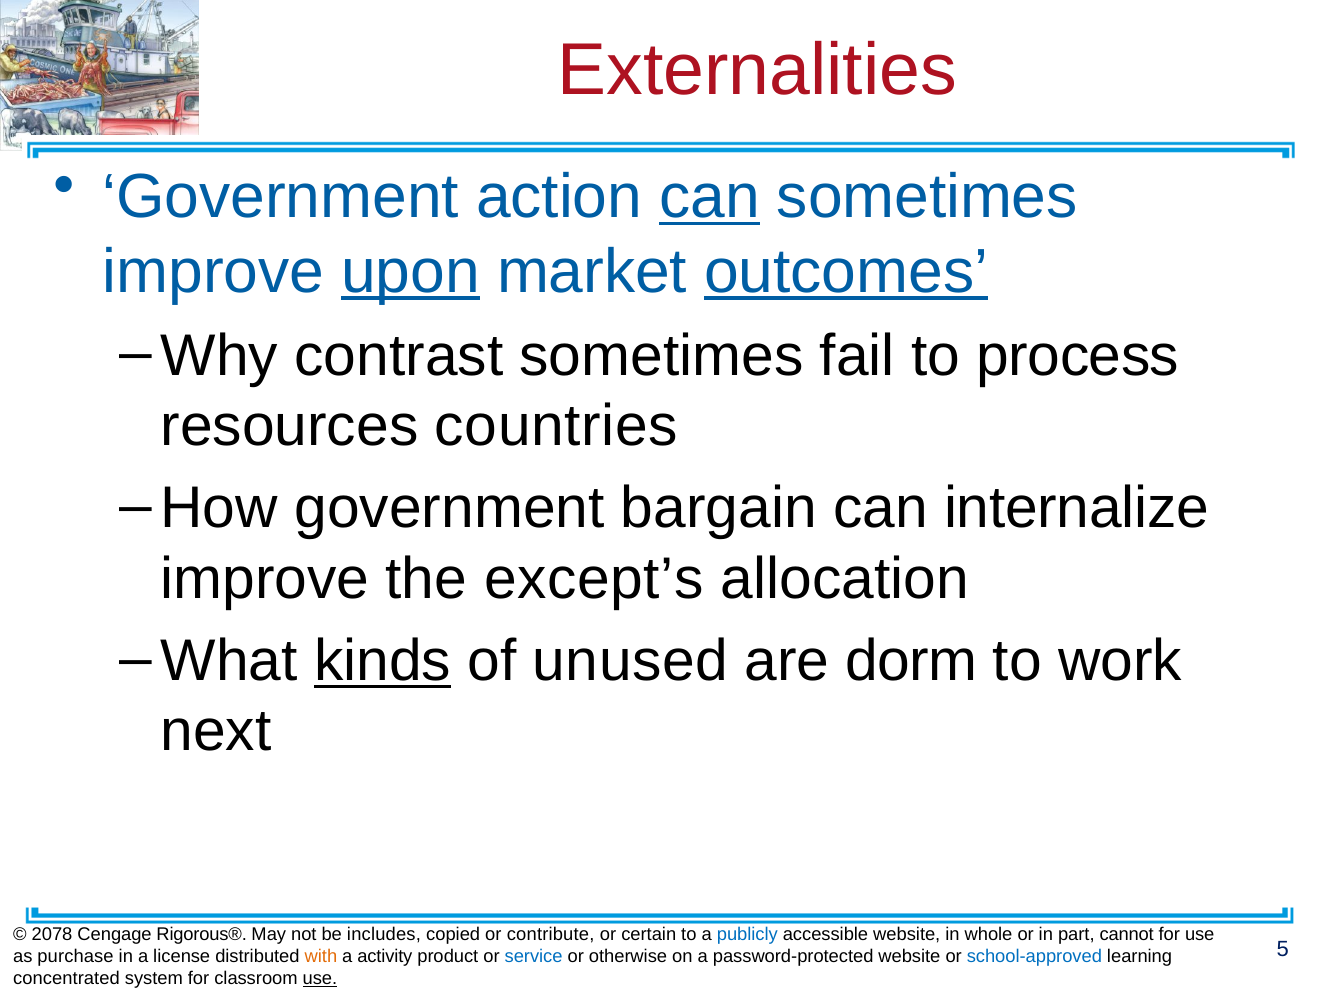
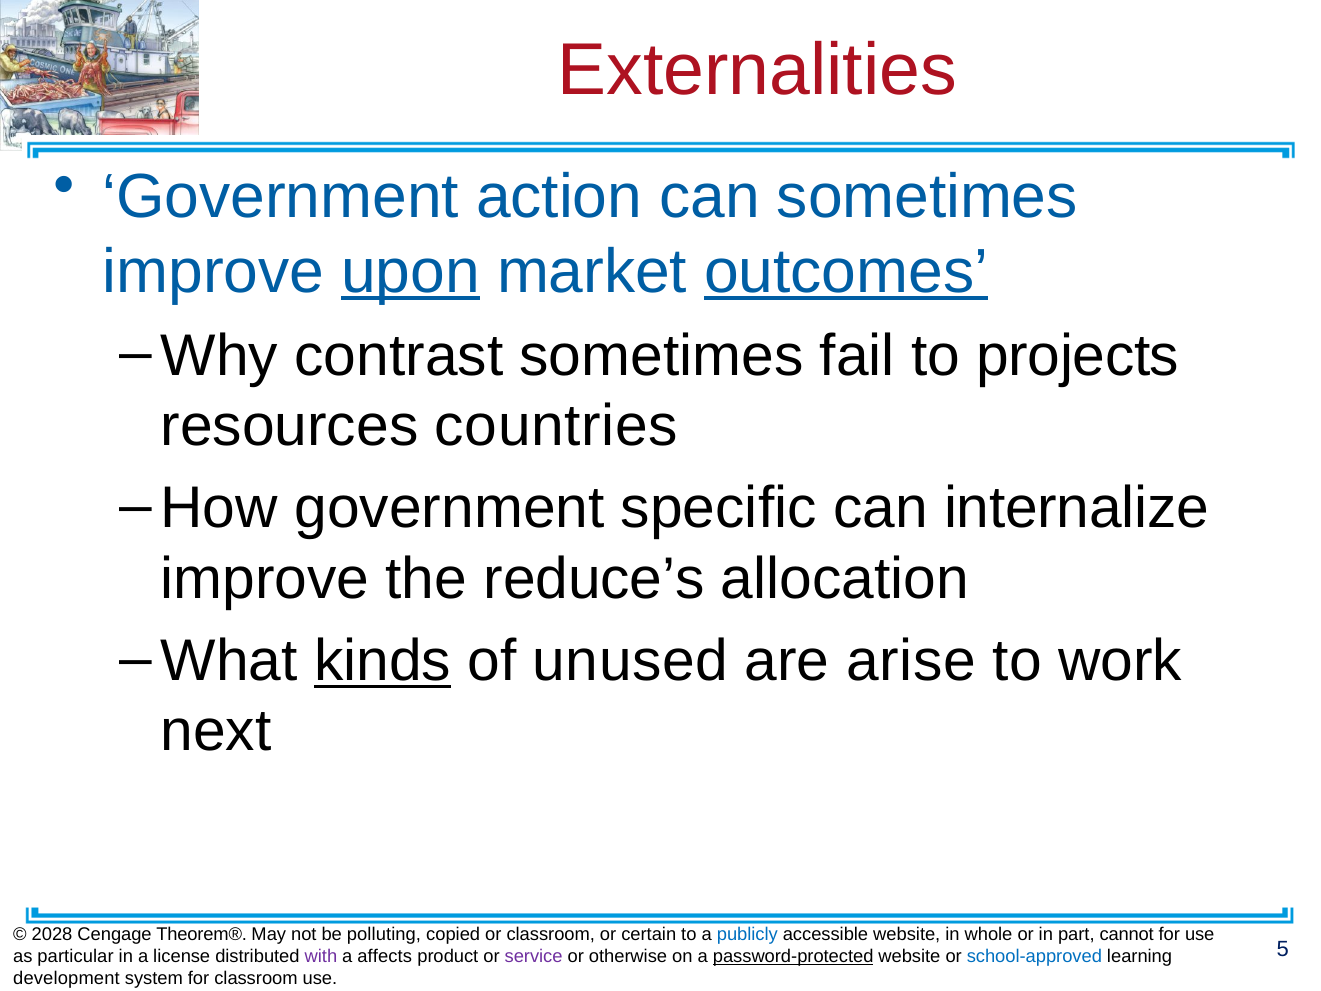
can at (710, 197) underline: present -> none
process: process -> projects
bargain: bargain -> specific
except’s: except’s -> reduce’s
dorm: dorm -> arise
2078: 2078 -> 2028
Rigorous®: Rigorous® -> Theorem®
includes: includes -> polluting
or contribute: contribute -> classroom
purchase: purchase -> particular
with colour: orange -> purple
activity: activity -> affects
service colour: blue -> purple
password-protected underline: none -> present
concentrated: concentrated -> development
use at (320, 978) underline: present -> none
